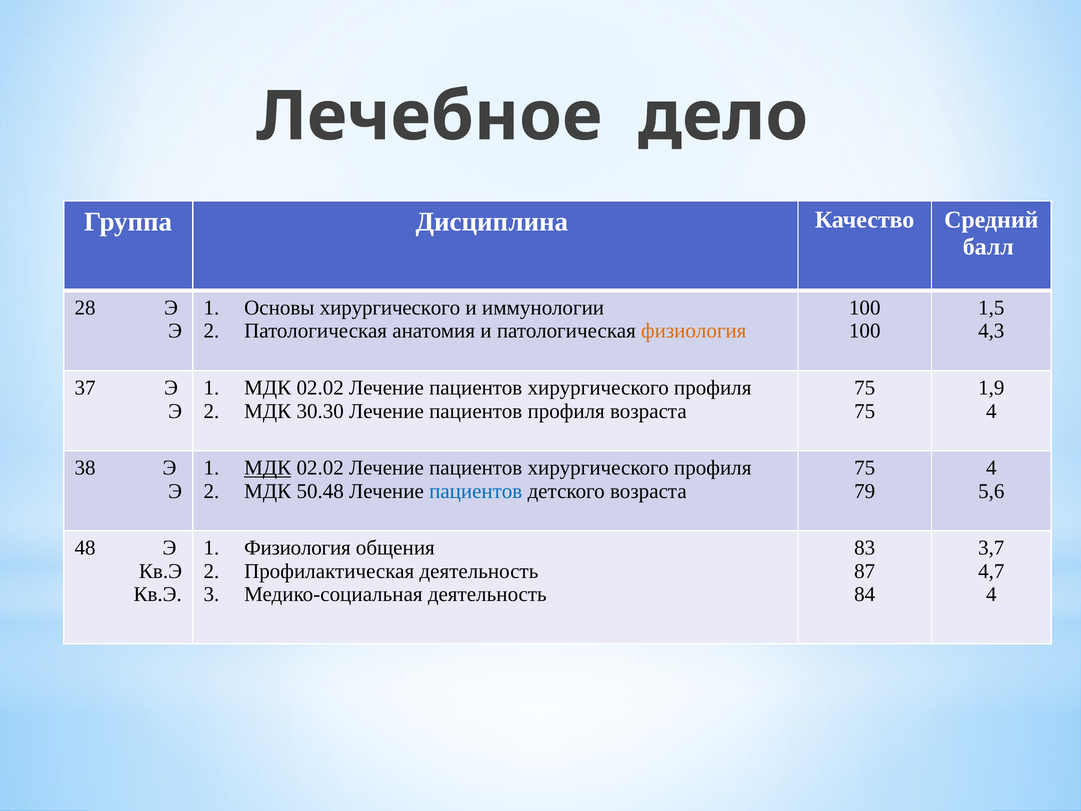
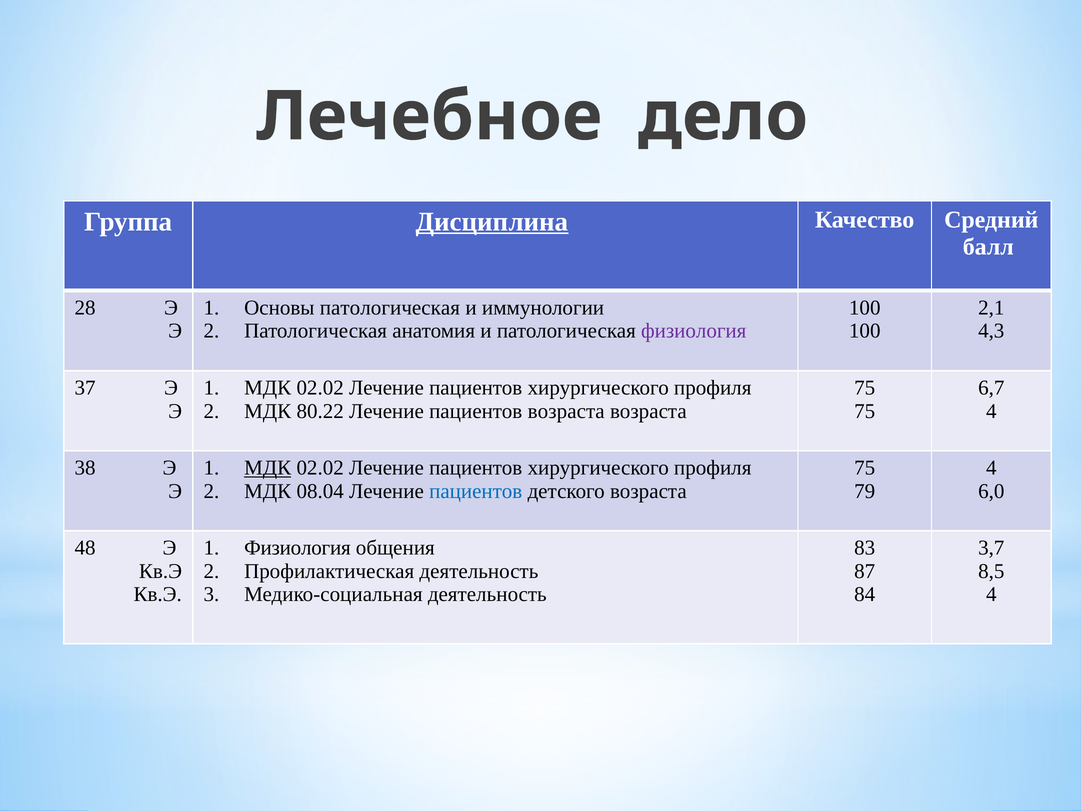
Дисциплина underline: none -> present
Основы хирургического: хирургического -> патологическая
1,5: 1,5 -> 2,1
физиология at (694, 331) colour: orange -> purple
1,9: 1,9 -> 6,7
30.30: 30.30 -> 80.22
пациентов профиля: профиля -> возраста
50.48: 50.48 -> 08.04
5,6: 5,6 -> 6,0
4,7: 4,7 -> 8,5
